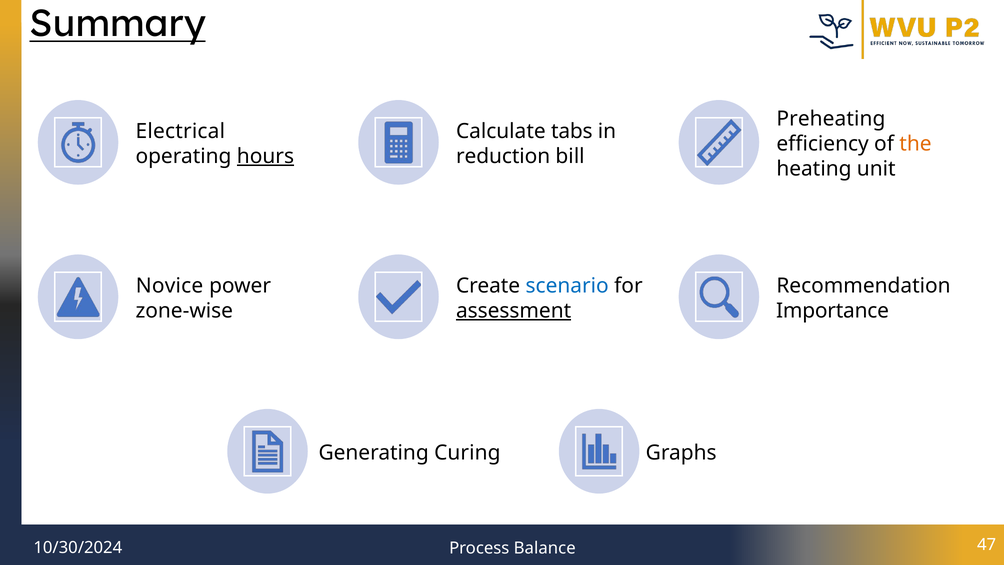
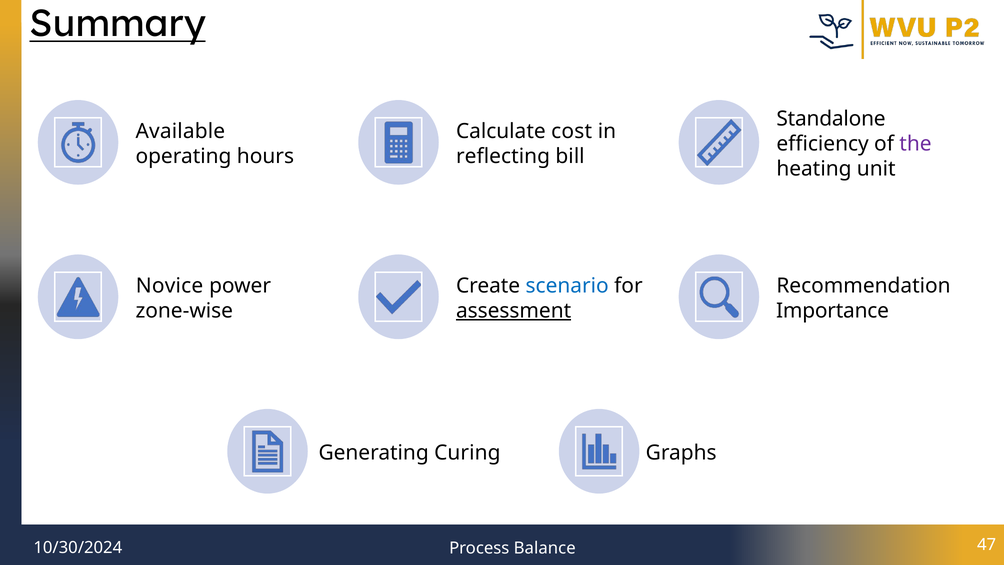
Preheating: Preheating -> Standalone
Electrical: Electrical -> Available
tabs: tabs -> cost
the colour: orange -> purple
hours underline: present -> none
reduction: reduction -> reflecting
